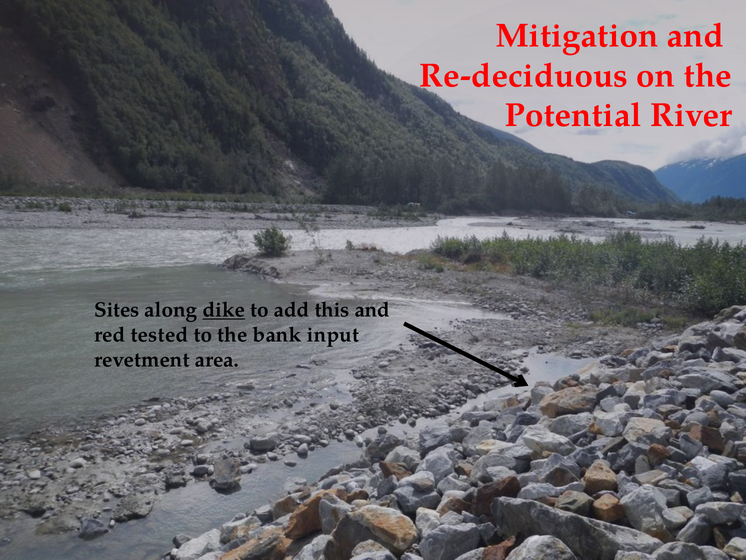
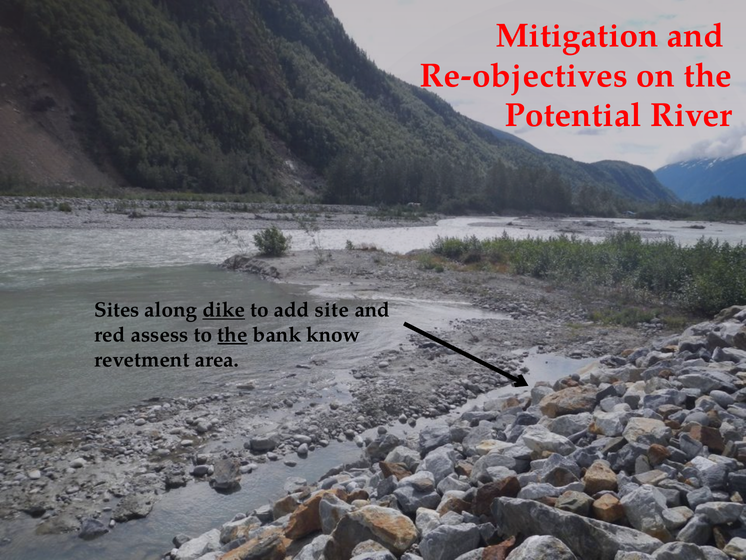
Re-deciduous: Re-deciduous -> Re-objectives
this: this -> site
tested: tested -> assess
the at (233, 335) underline: none -> present
input: input -> know
